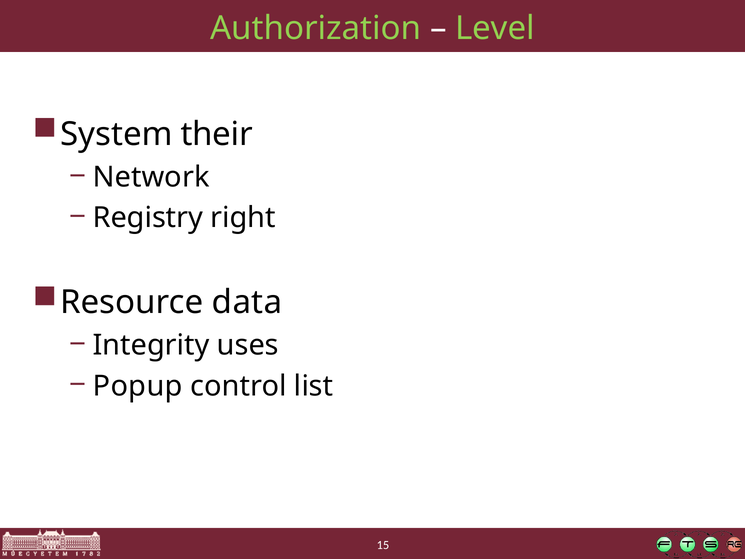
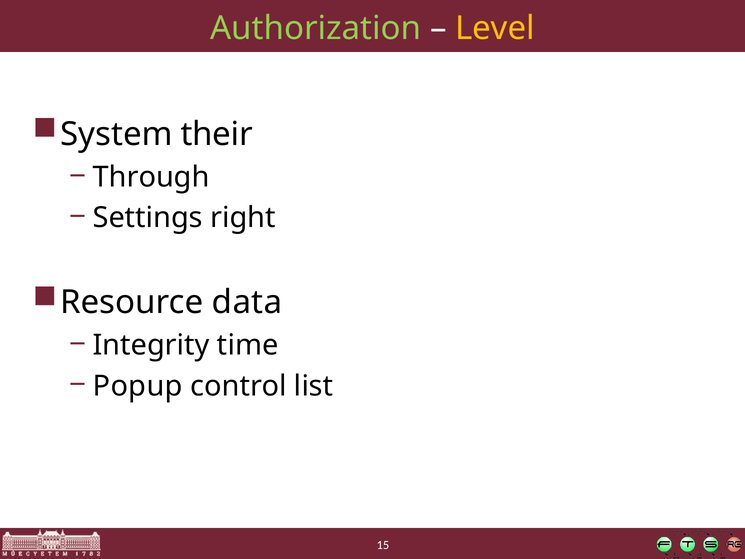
Level colour: light green -> yellow
Network: Network -> Through
Registry: Registry -> Settings
uses: uses -> time
